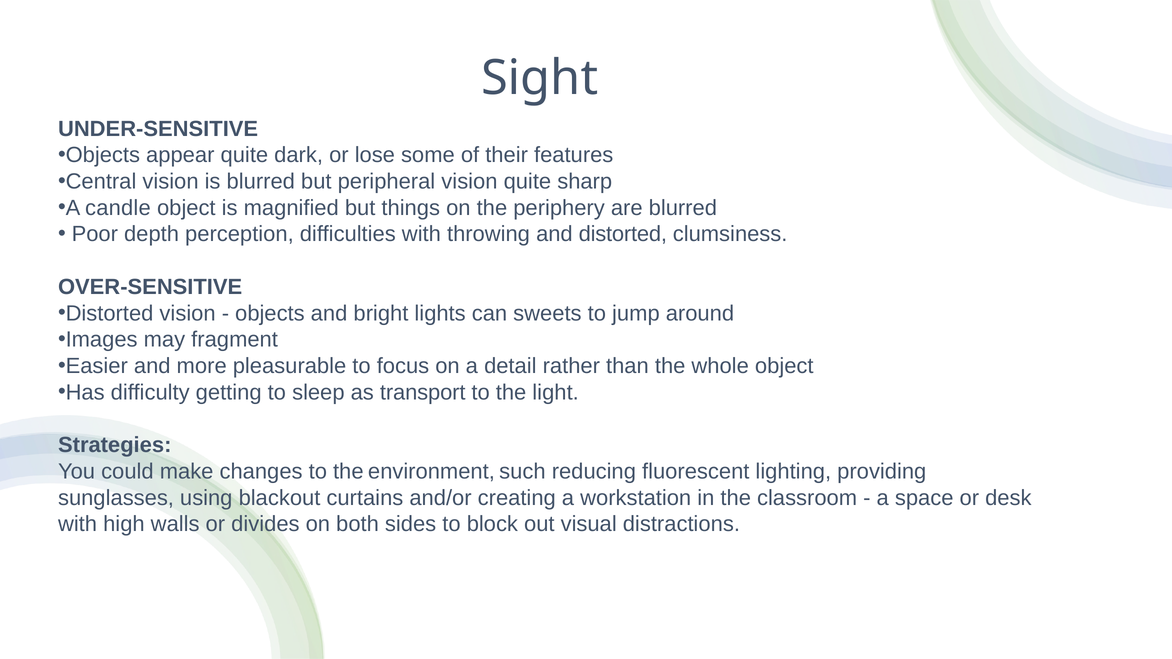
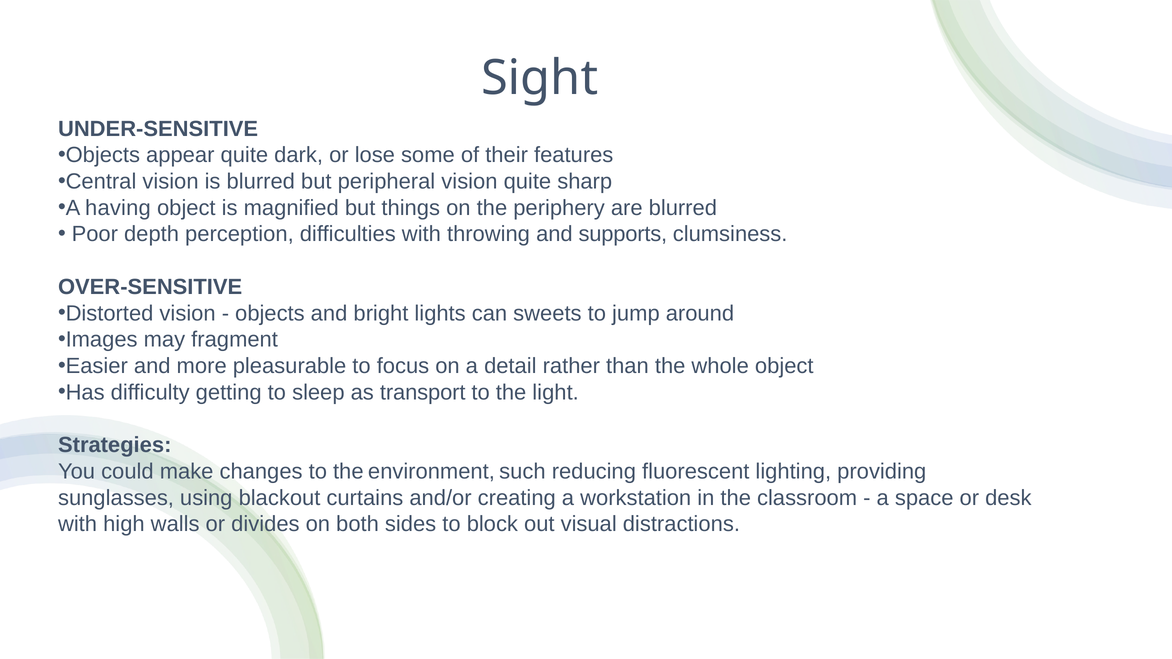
candle: candle -> having
and distorted: distorted -> supports
